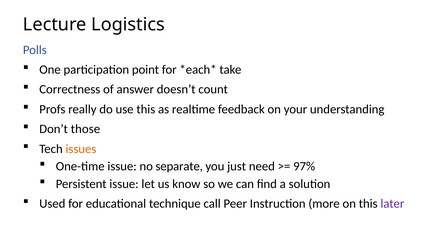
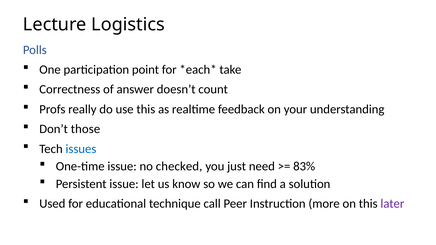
issues colour: orange -> blue
separate: separate -> checked
97%: 97% -> 83%
